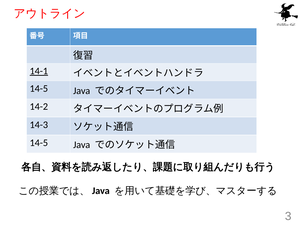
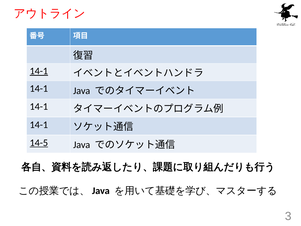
14-5 at (39, 89): 14-5 -> 14-1
14-2 at (39, 107): 14-2 -> 14-1
14-3 at (39, 125): 14-3 -> 14-1
14-5 at (39, 143) underline: none -> present
